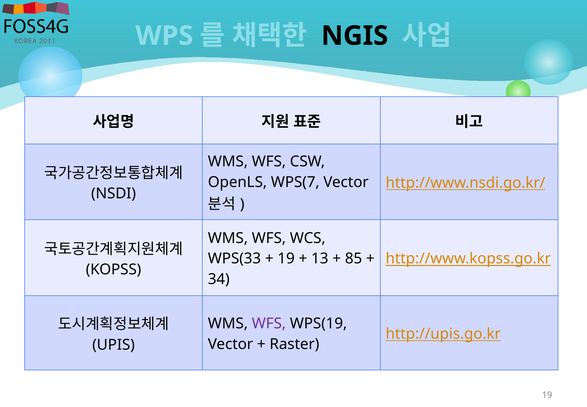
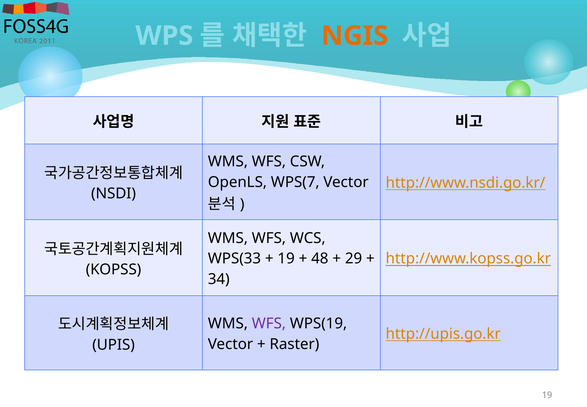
NGIS colour: black -> orange
13: 13 -> 48
85: 85 -> 29
